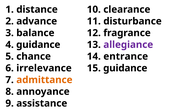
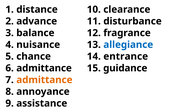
guidance at (38, 45): guidance -> nuisance
allegiance colour: purple -> blue
irrelevance at (44, 68): irrelevance -> admittance
